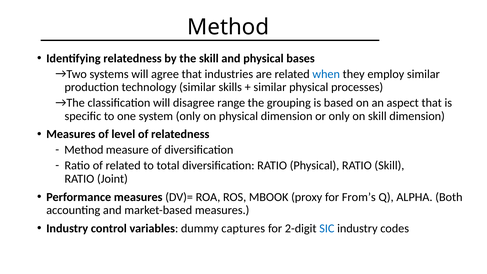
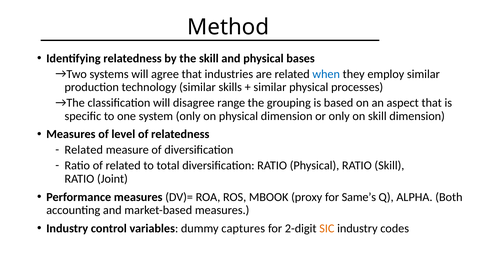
Method at (84, 150): Method -> Related
From’s: From’s -> Same’s
SIC colour: blue -> orange
